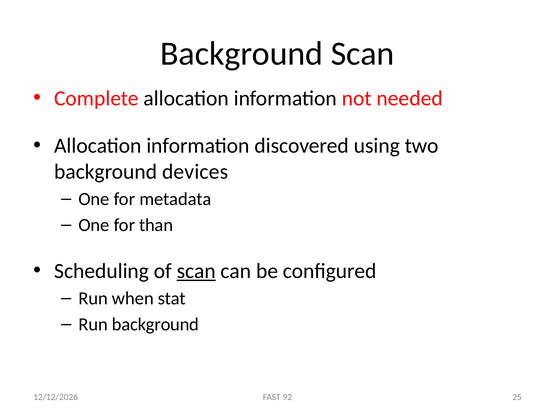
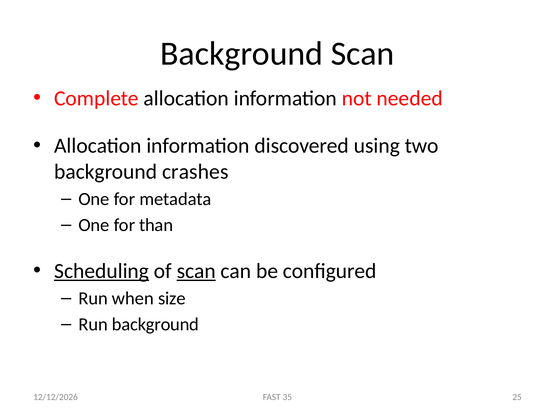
devices: devices -> crashes
Scheduling underline: none -> present
stat: stat -> size
92: 92 -> 35
